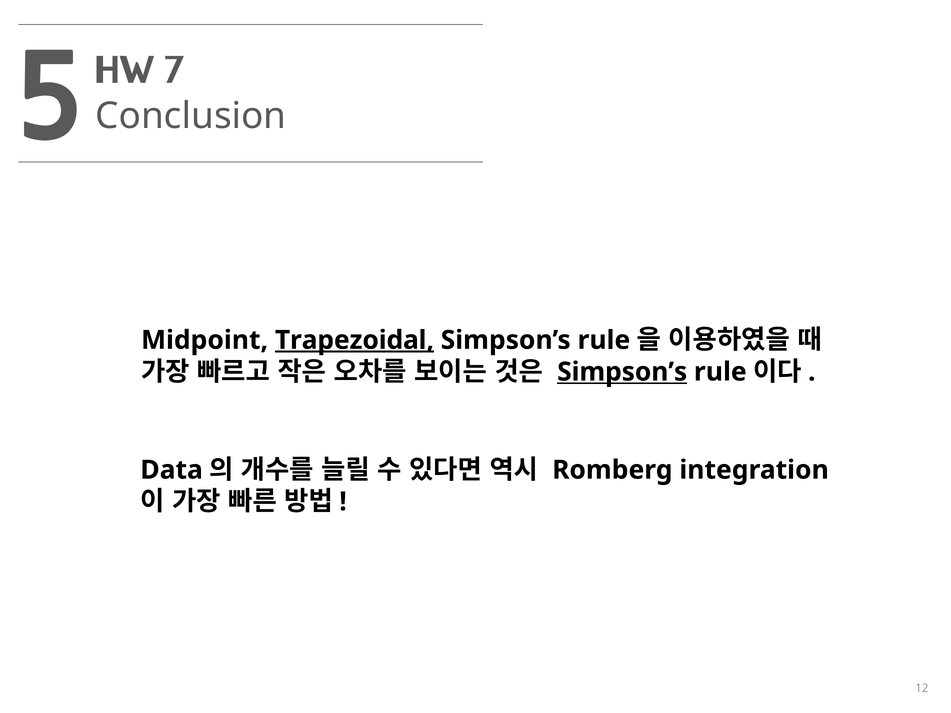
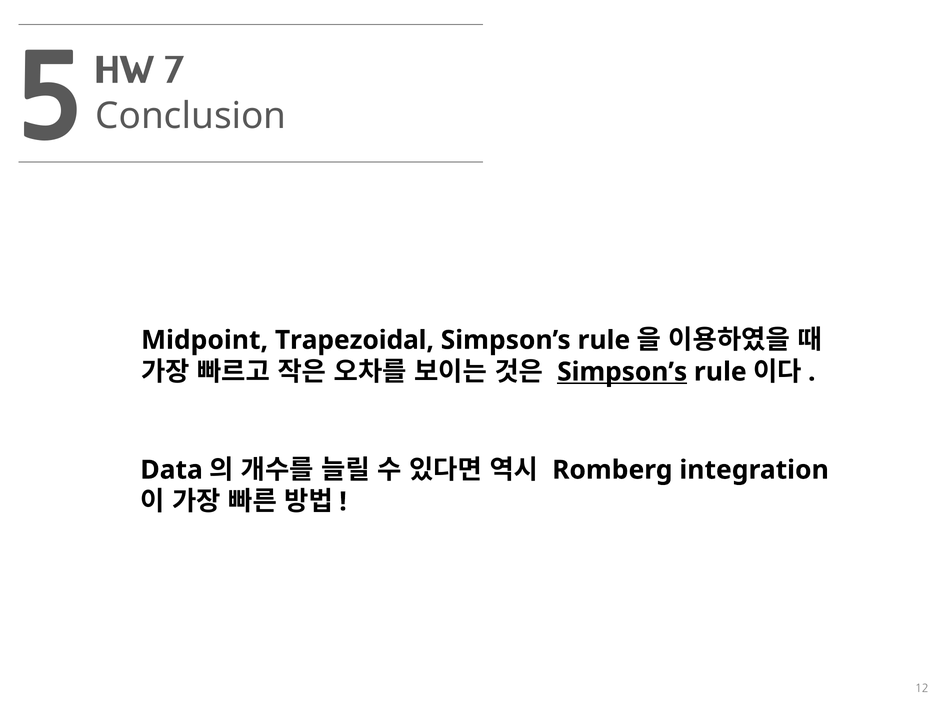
Trapezoidal underline: present -> none
